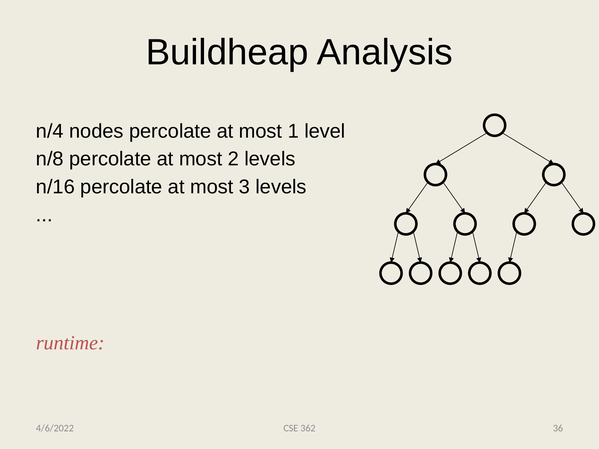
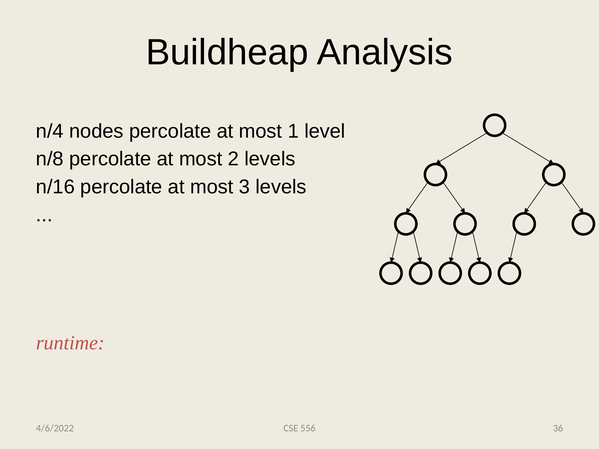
362: 362 -> 556
